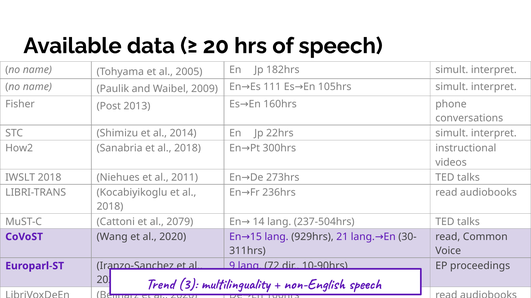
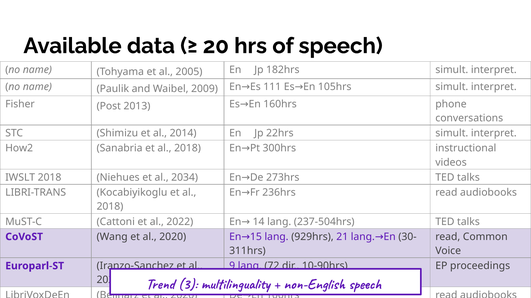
2011: 2011 -> 2034
2079: 2079 -> 2022
